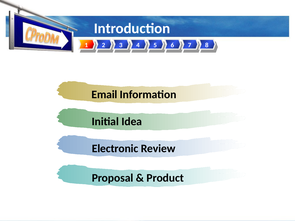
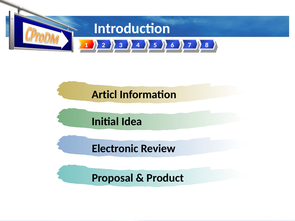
Email: Email -> Articl
